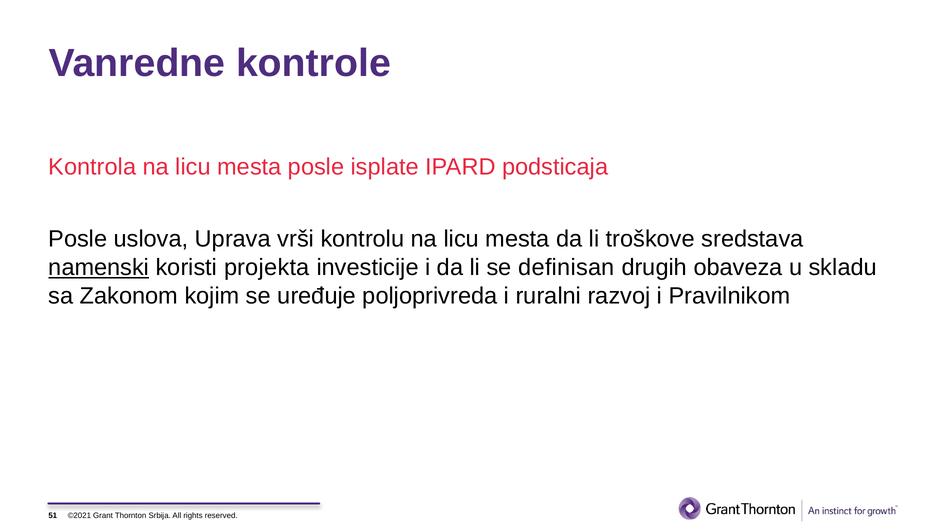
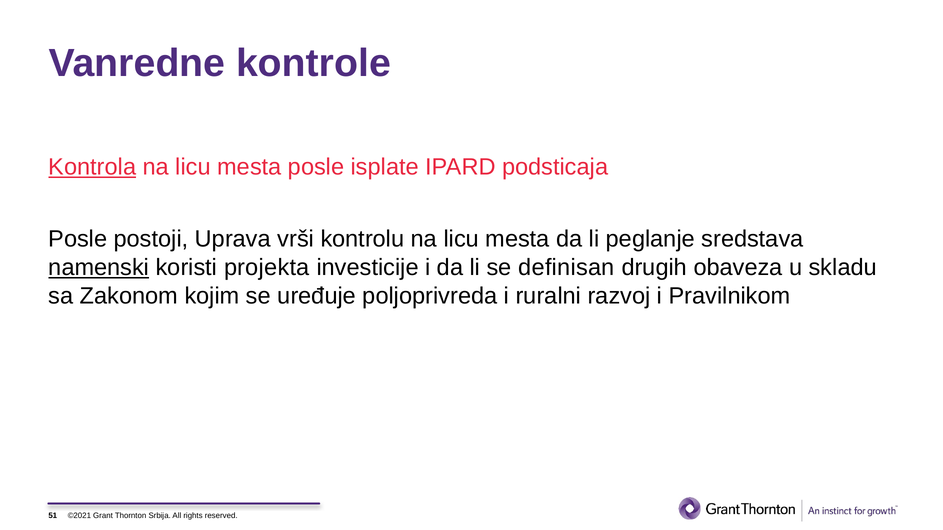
Kontrola underline: none -> present
uslova: uslova -> postoji
troškove: troškove -> peglanje
